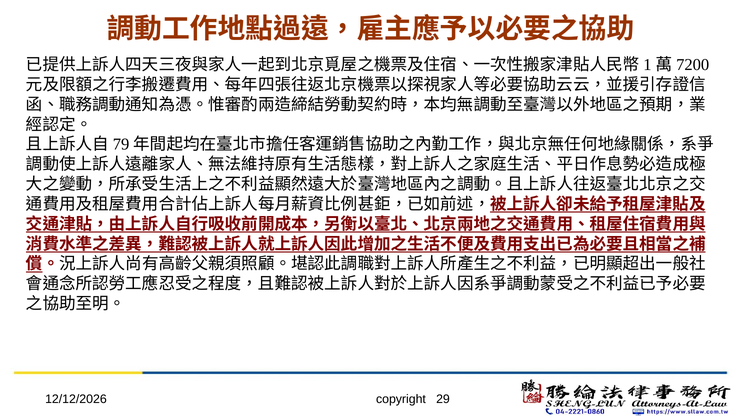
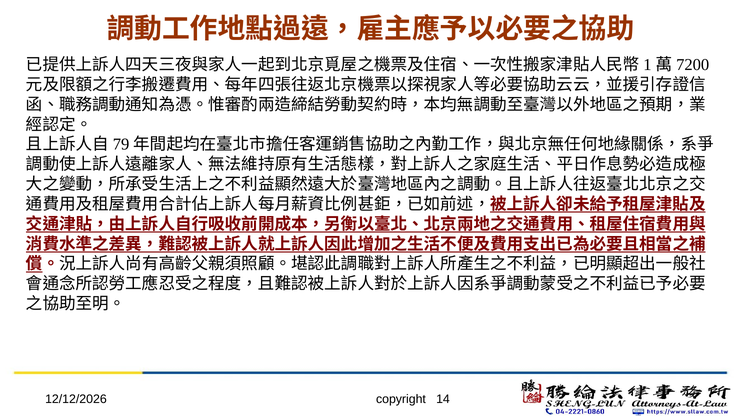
29: 29 -> 14
